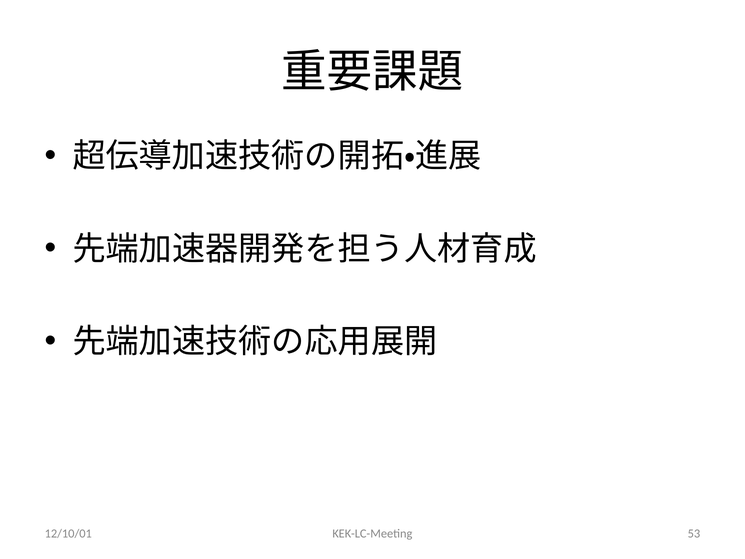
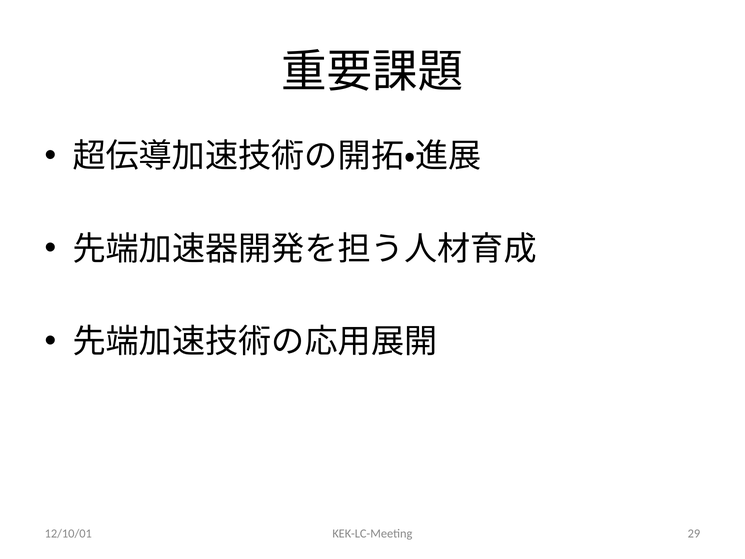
53: 53 -> 29
